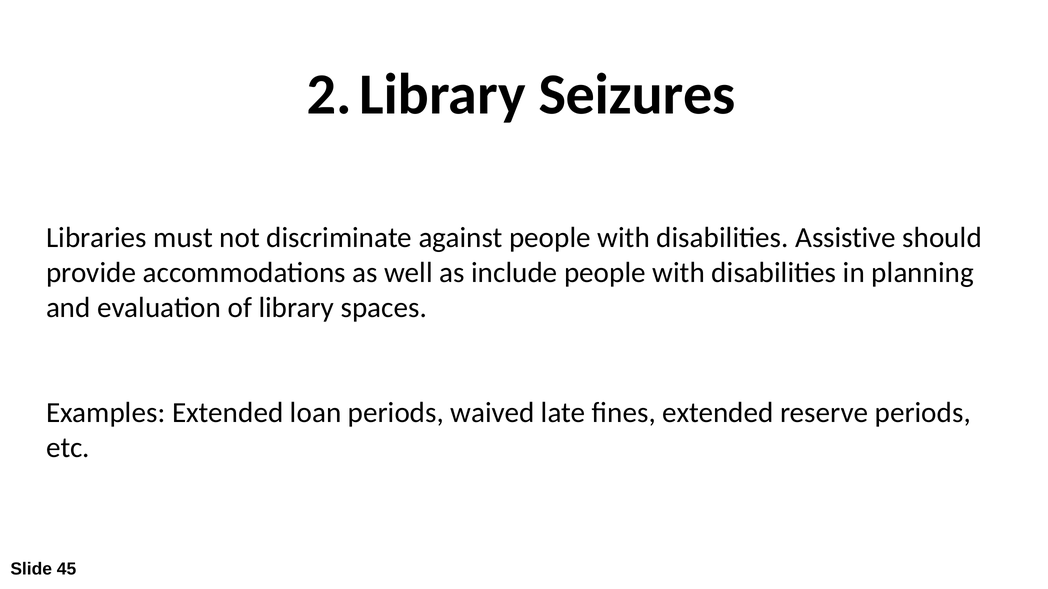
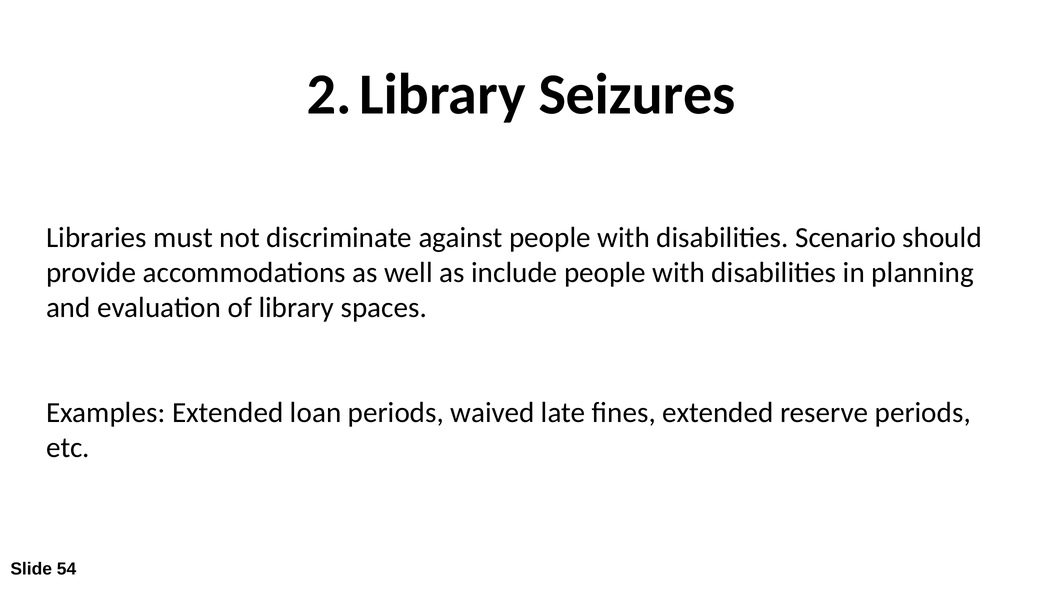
Assistive: Assistive -> Scenario
45: 45 -> 54
